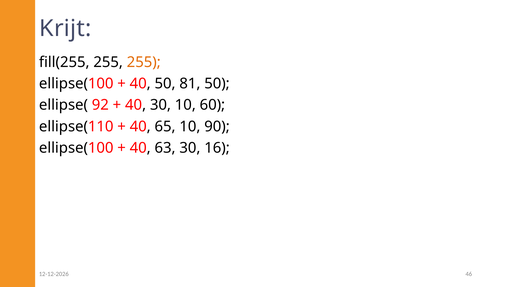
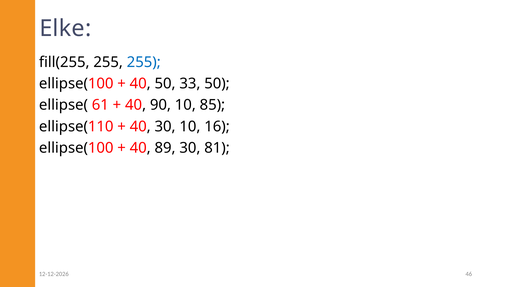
Krijt: Krijt -> Elke
255 at (144, 62) colour: orange -> blue
81: 81 -> 33
92: 92 -> 61
40 30: 30 -> 90
60: 60 -> 85
40 65: 65 -> 30
90: 90 -> 16
63: 63 -> 89
16: 16 -> 81
